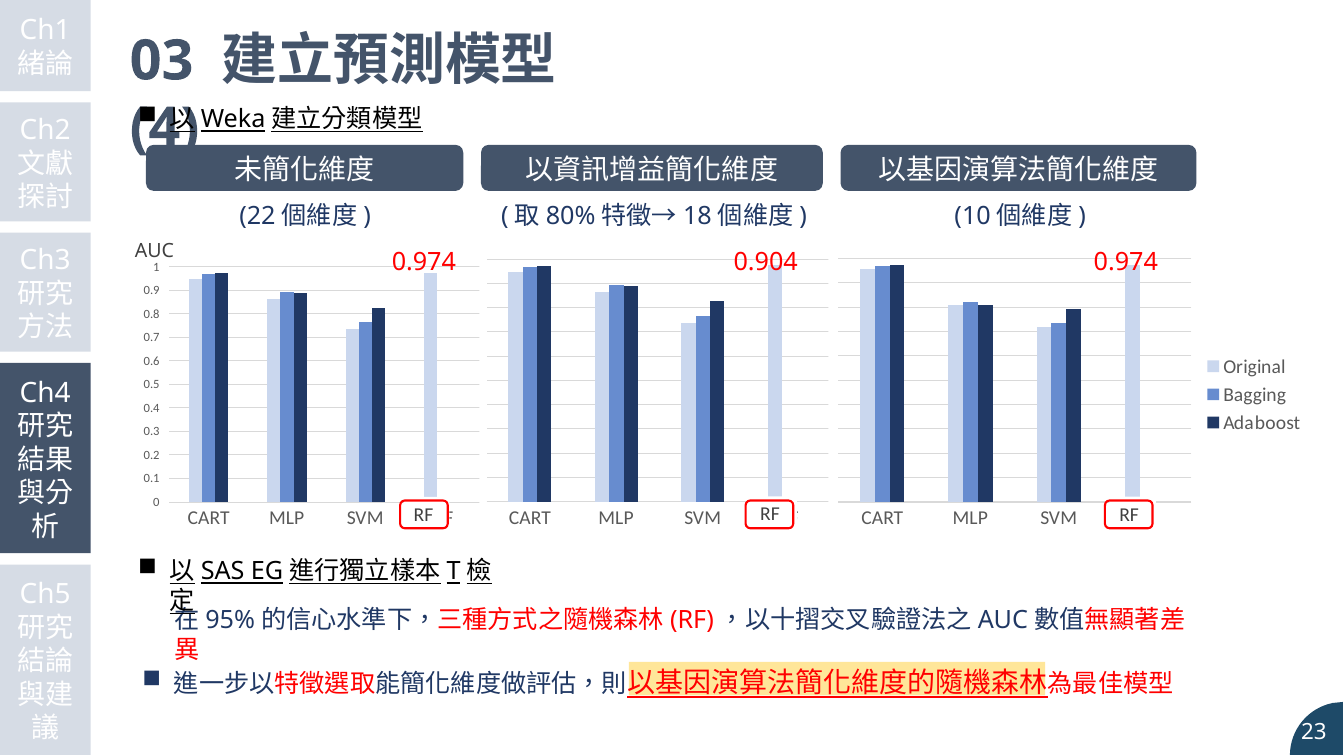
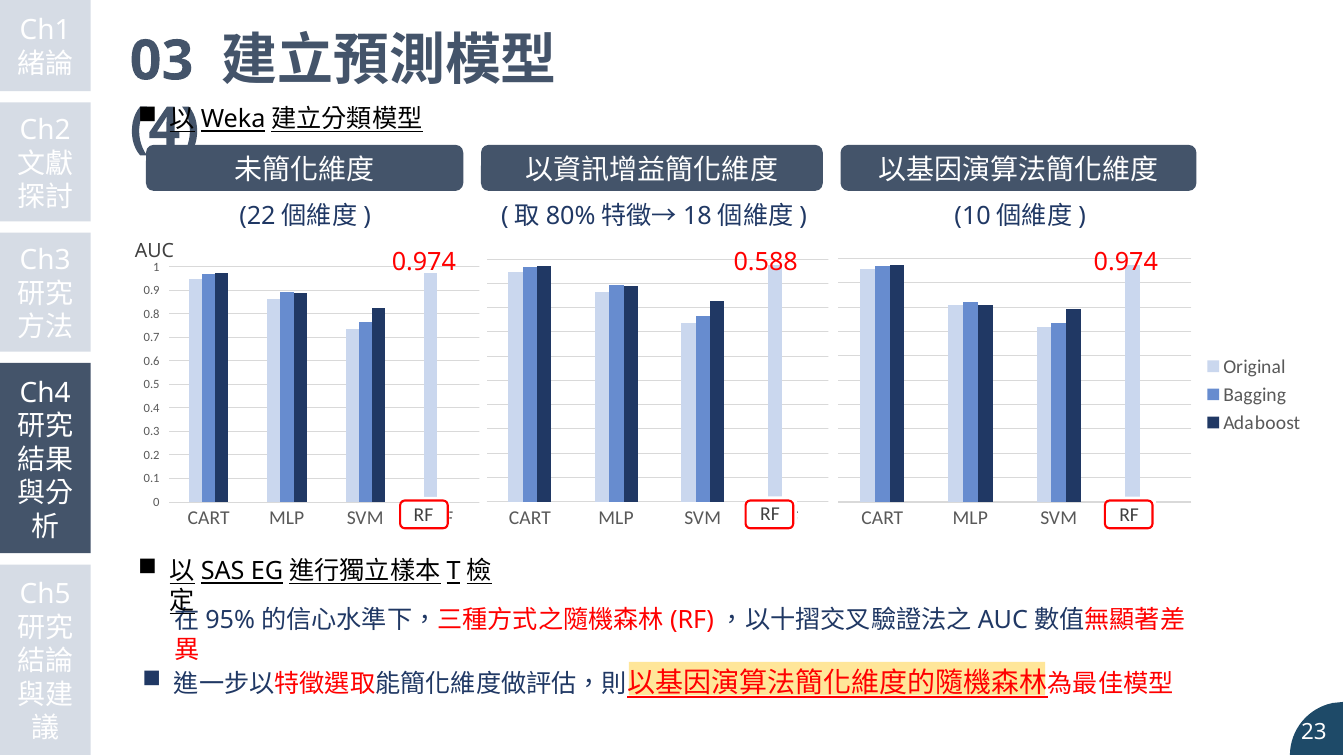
0.904: 0.904 -> 0.588
